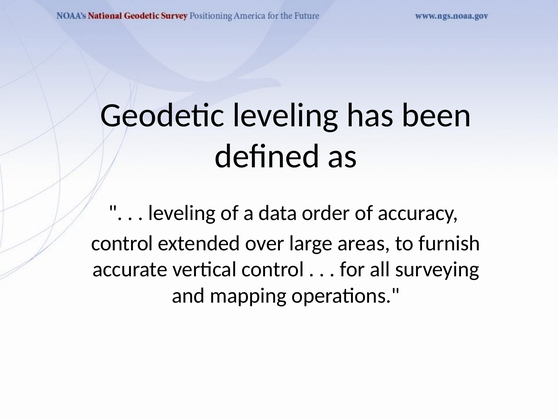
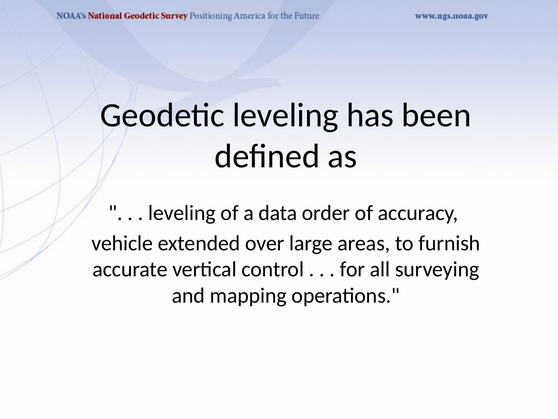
control at (122, 243): control -> vehicle
